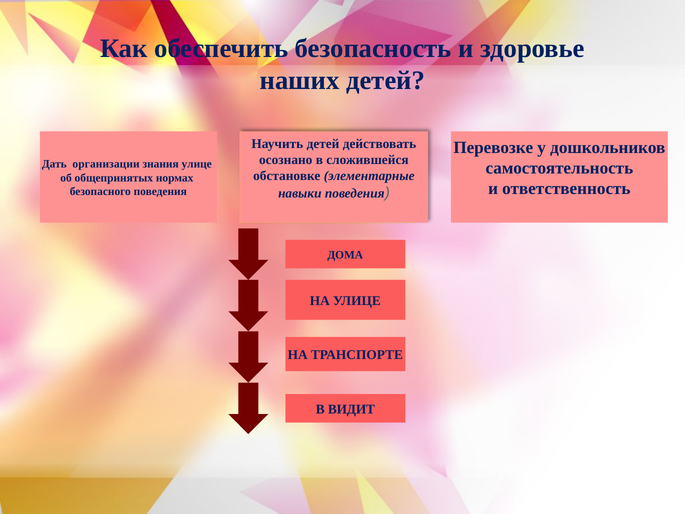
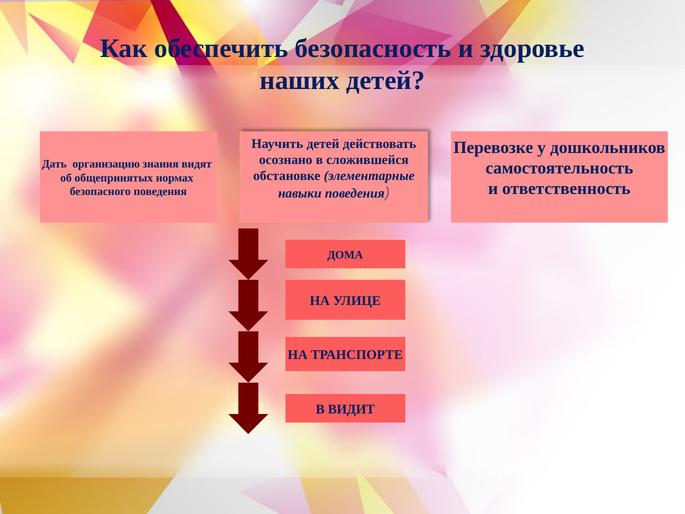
организации: организации -> организацию
знания улице: улице -> видят
